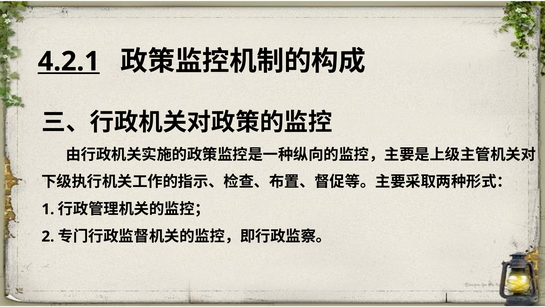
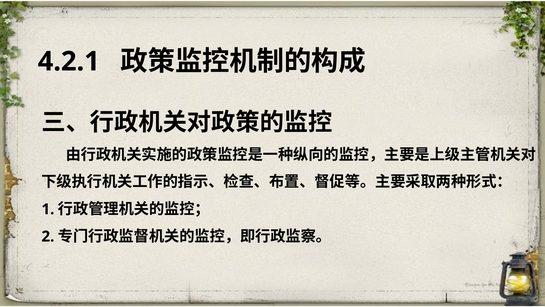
4.2.1 underline: present -> none
